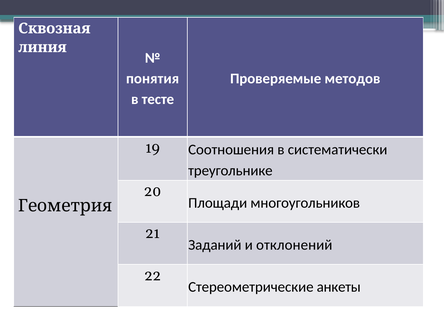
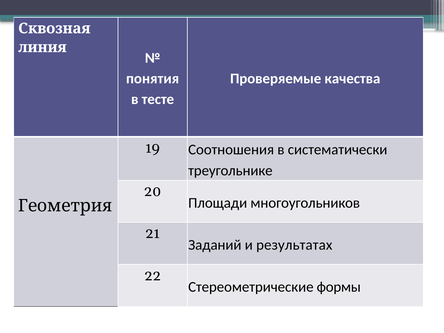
методов: методов -> качества
отклонений: отклонений -> результатах
анкеты: анкеты -> формы
